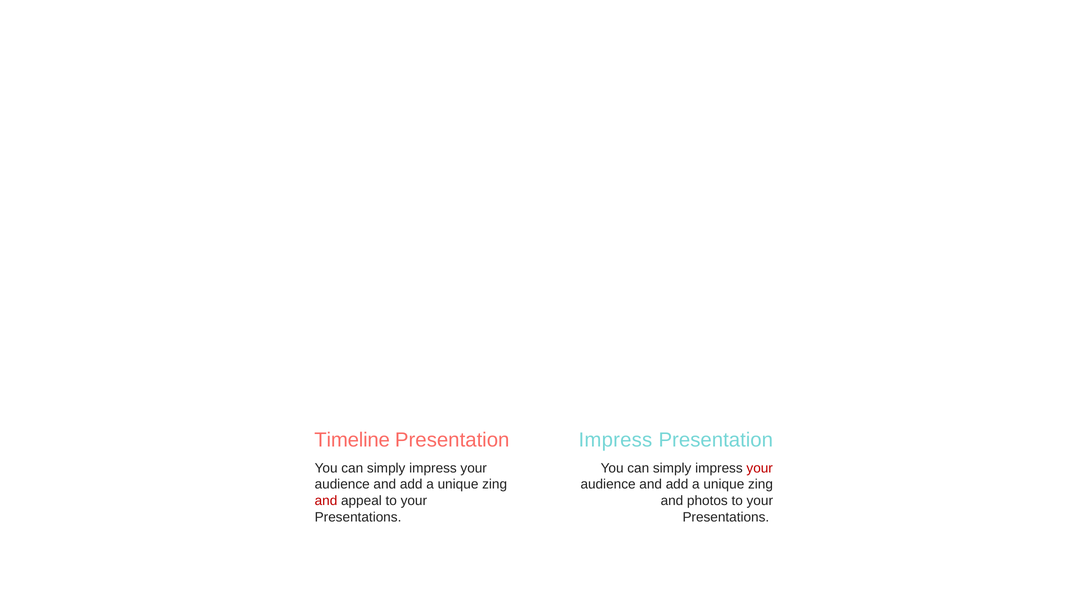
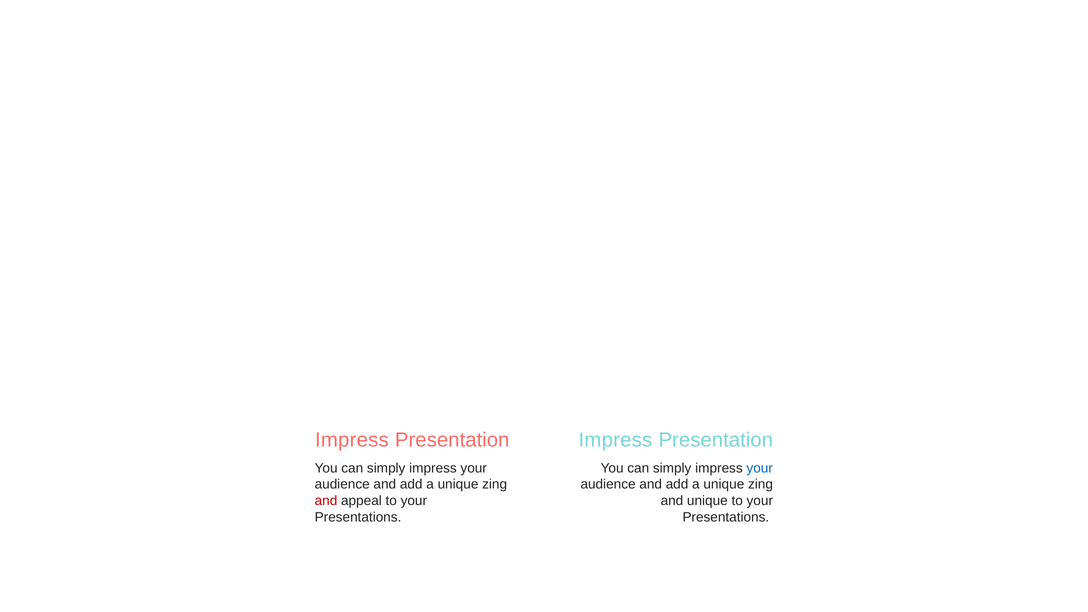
Timeline at (352, 440): Timeline -> Impress
your at (760, 468) colour: red -> blue
and photos: photos -> unique
